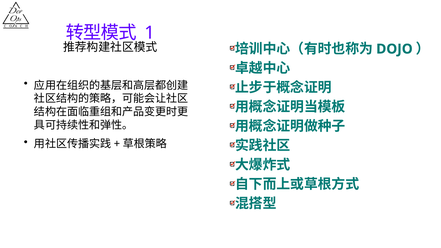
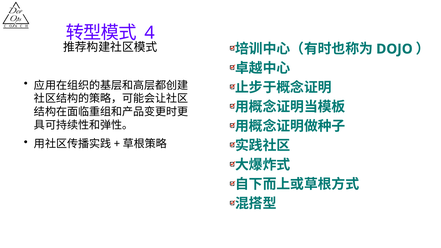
1: 1 -> 4
